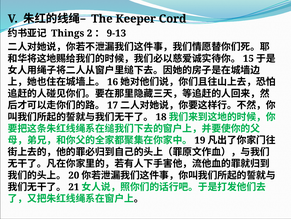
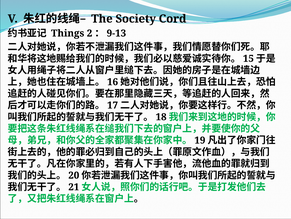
Keeper: Keeper -> Society
